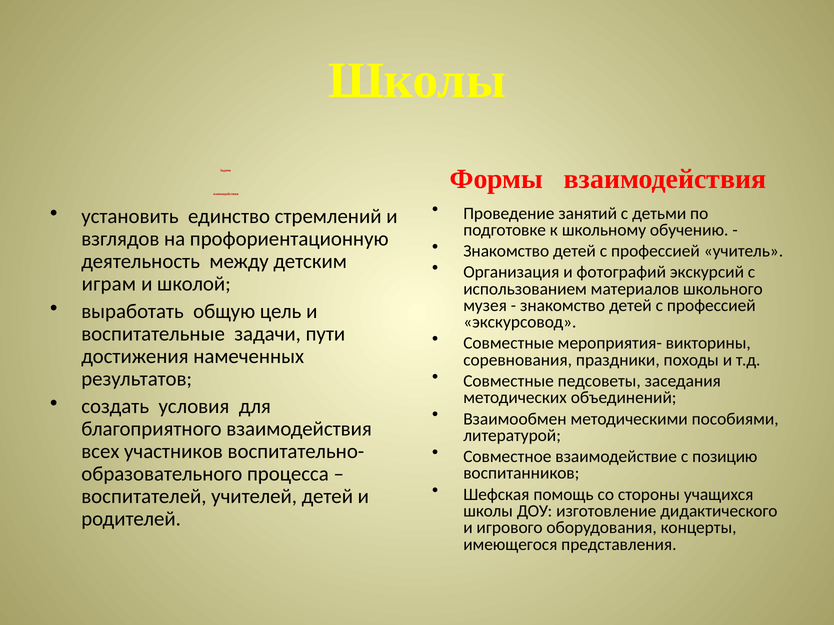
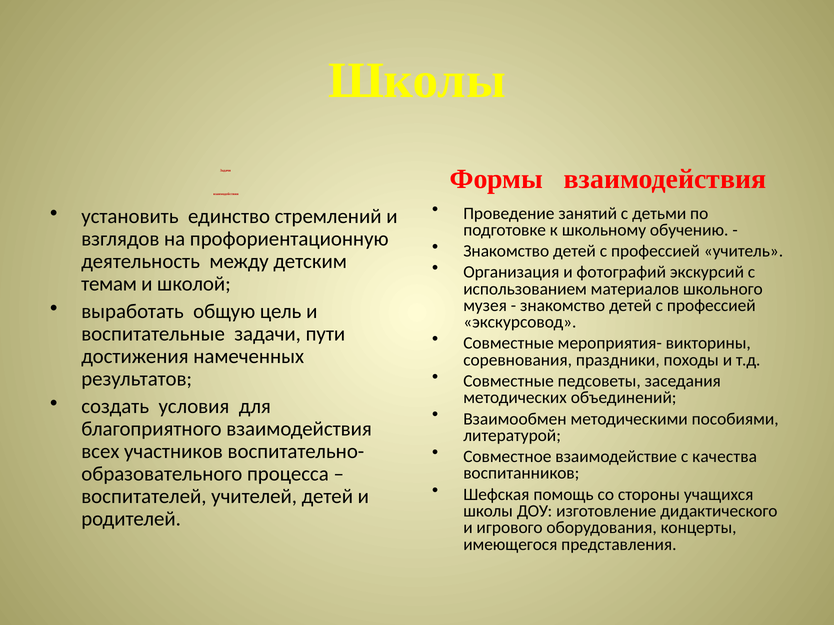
играм: играм -> темам
позицию: позицию -> качества
